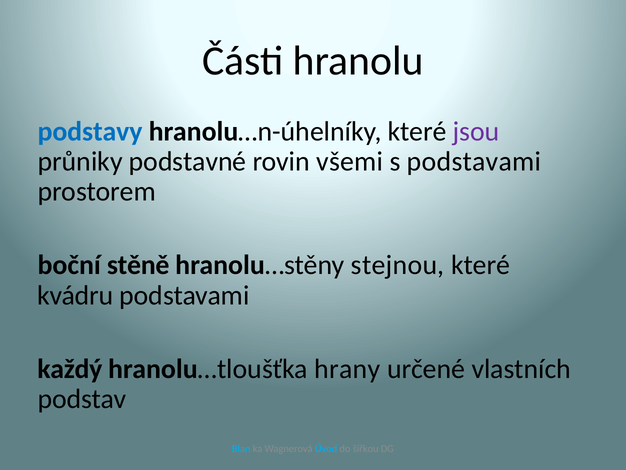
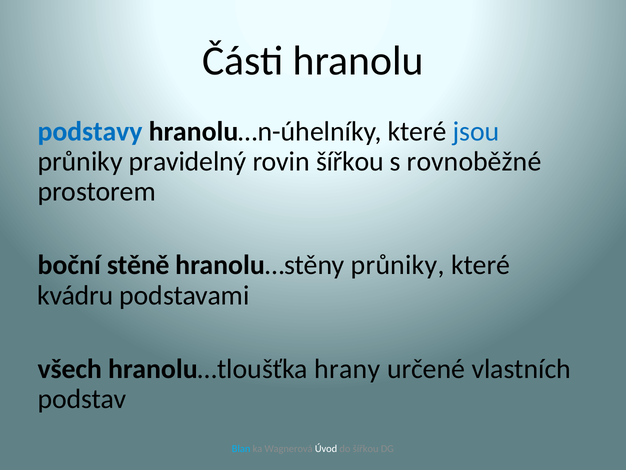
jsou colour: purple -> blue
podstavné: podstavné -> pravidelný
rovin všemi: všemi -> šířkou
s podstavami: podstavami -> rovnoběžné
hranolu…stěny stejnou: stejnou -> průniky
každý: každý -> všech
Úvod colour: light blue -> white
